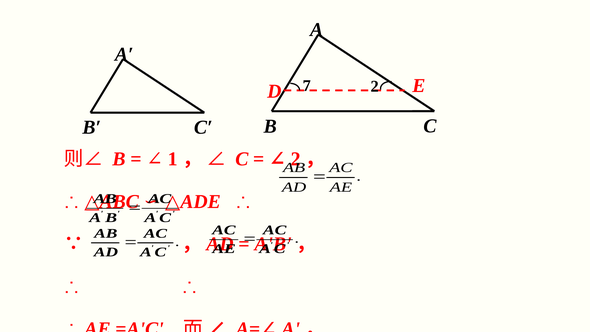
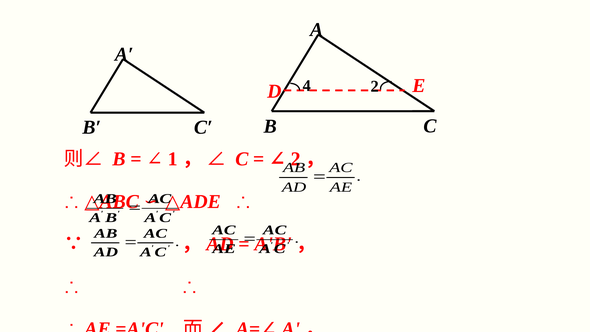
7: 7 -> 4
